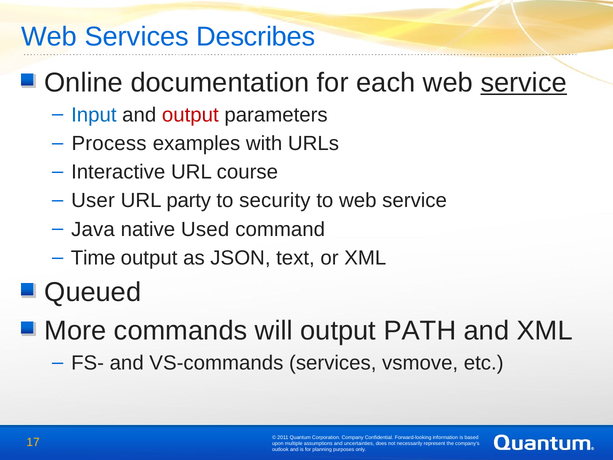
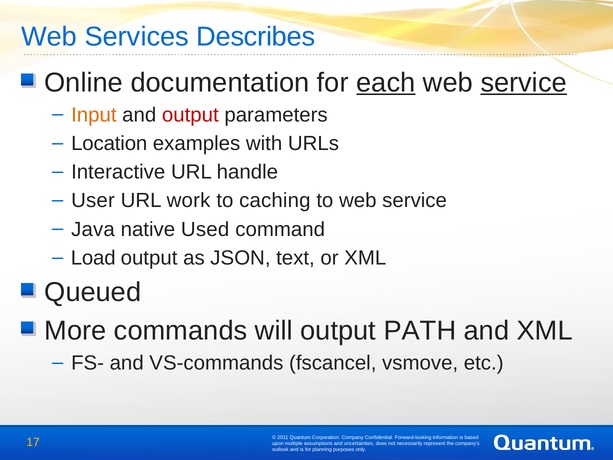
each underline: none -> present
Input colour: blue -> orange
Process: Process -> Location
course: course -> handle
party: party -> work
security: security -> caching
Time: Time -> Load
VS-commands services: services -> fscancel
